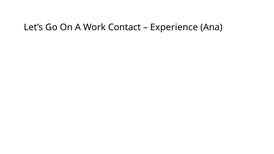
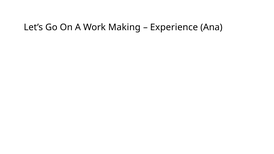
Contact: Contact -> Making
